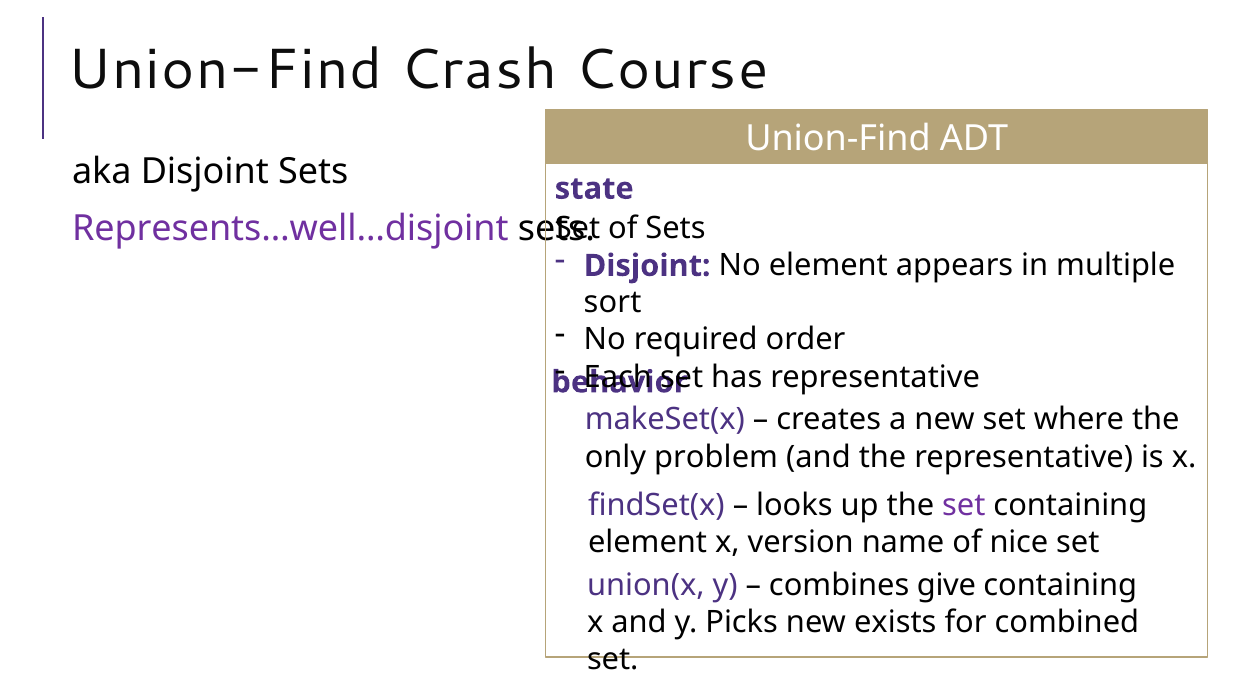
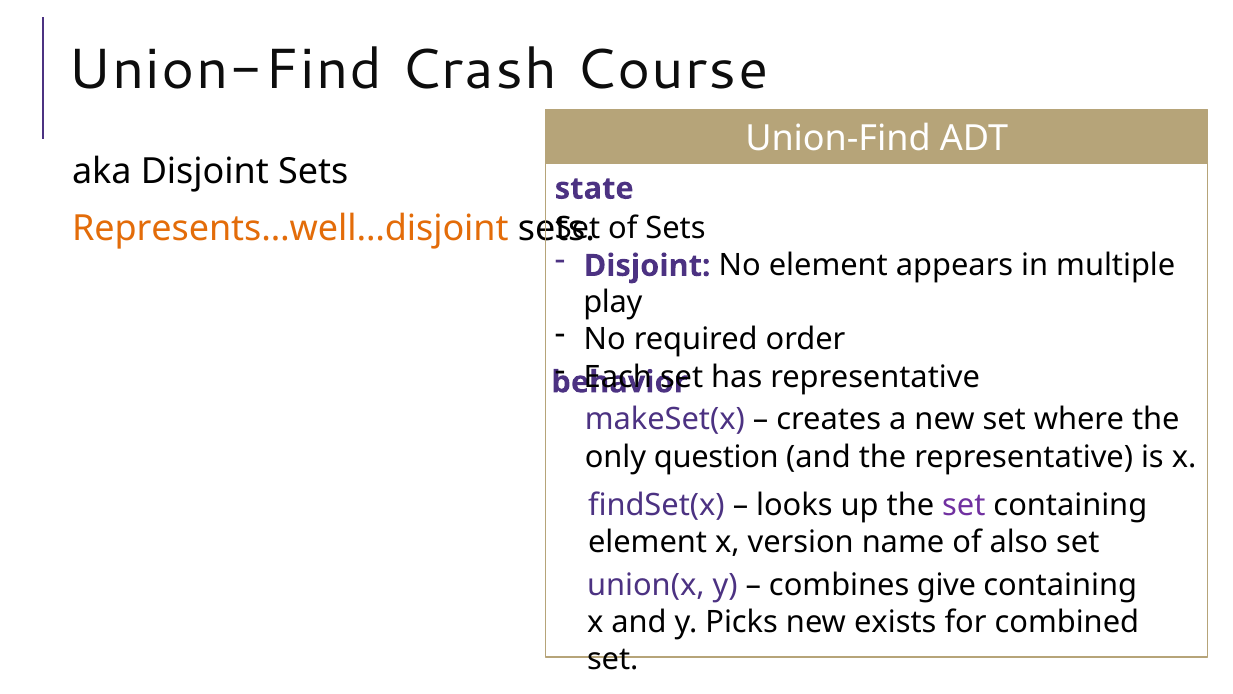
Represents…well…disjoint colour: purple -> orange
sort: sort -> play
problem: problem -> question
nice: nice -> also
